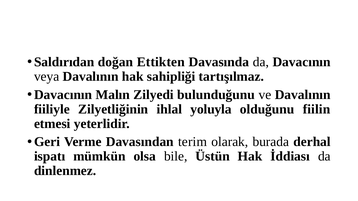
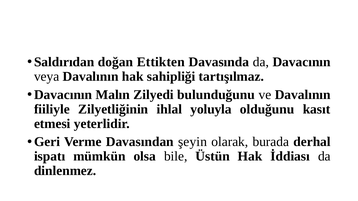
fiilin: fiilin -> kasıt
terim: terim -> şeyin
